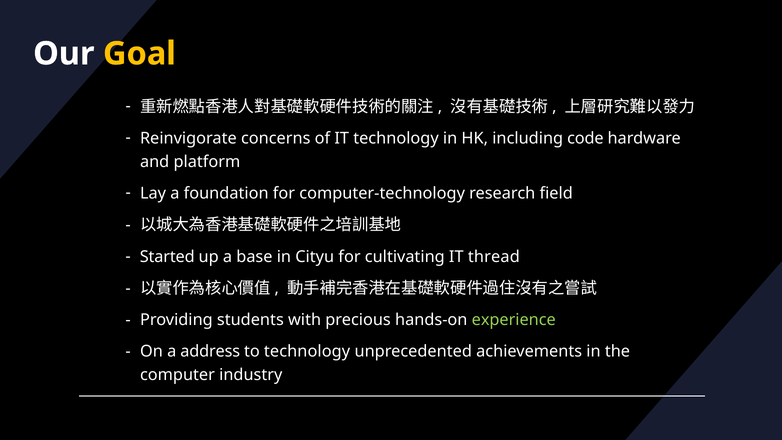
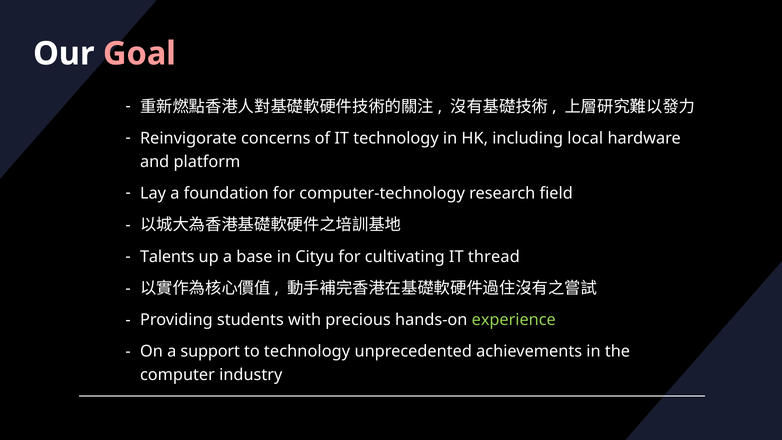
Goal colour: yellow -> pink
code: code -> local
Started: Started -> Talents
address: address -> support
